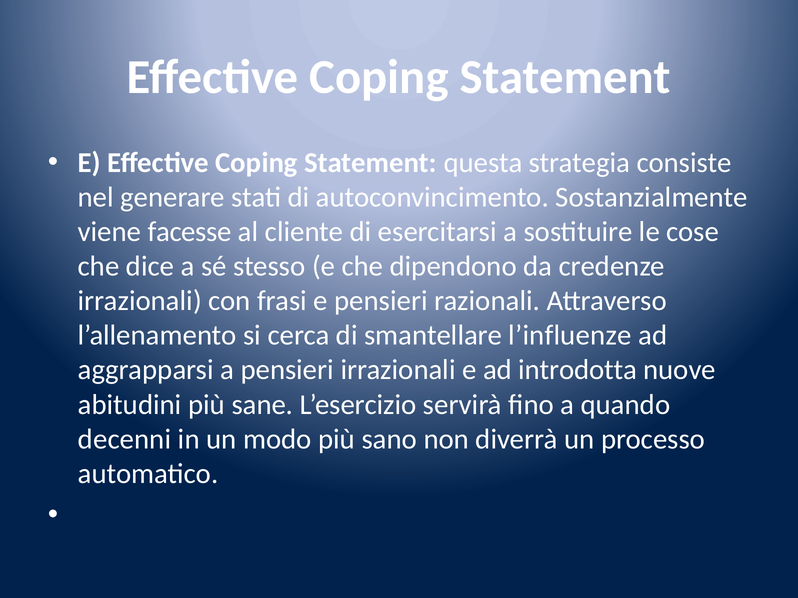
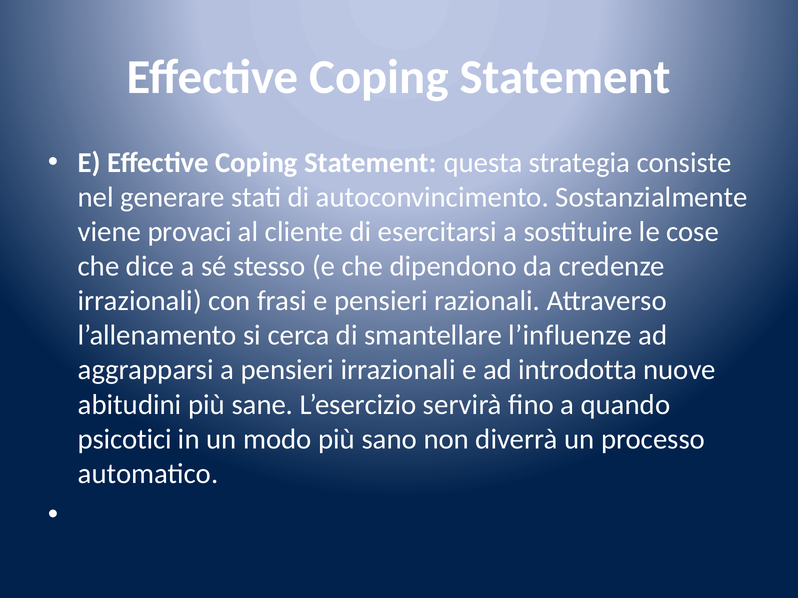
facesse: facesse -> provaci
decenni: decenni -> psicotici
